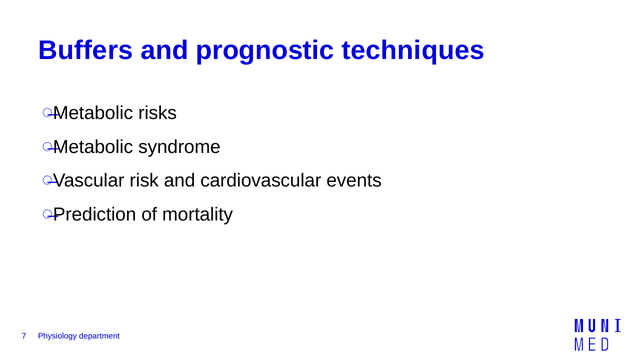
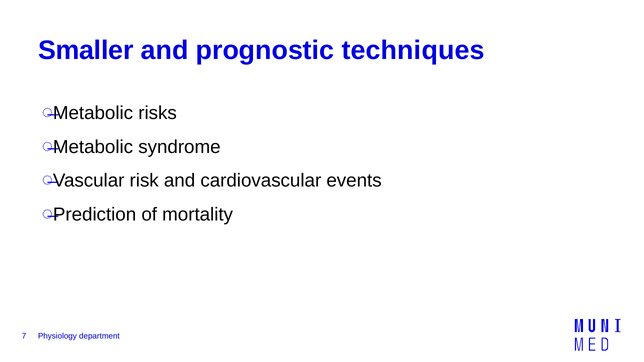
Buffers: Buffers -> Smaller
